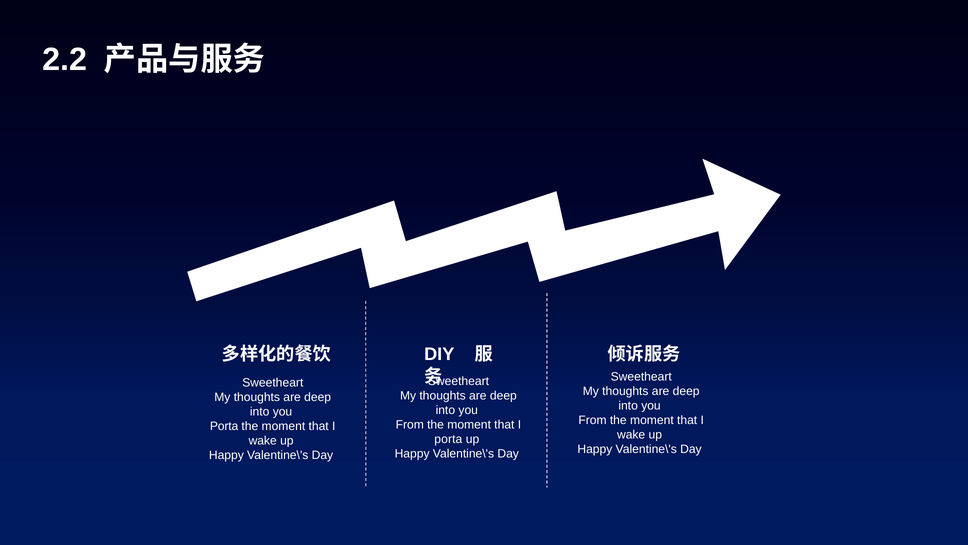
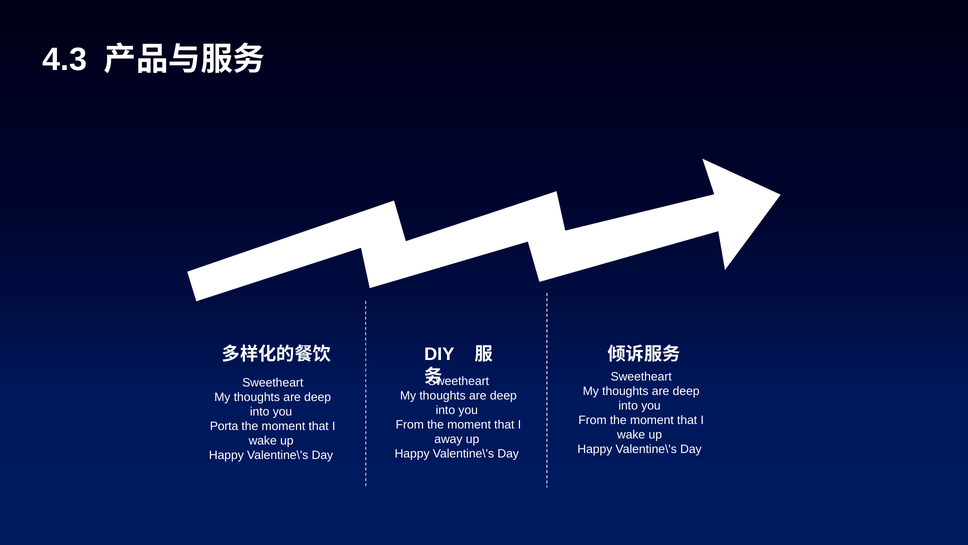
2.2: 2.2 -> 4.3
porta at (448, 439): porta -> away
